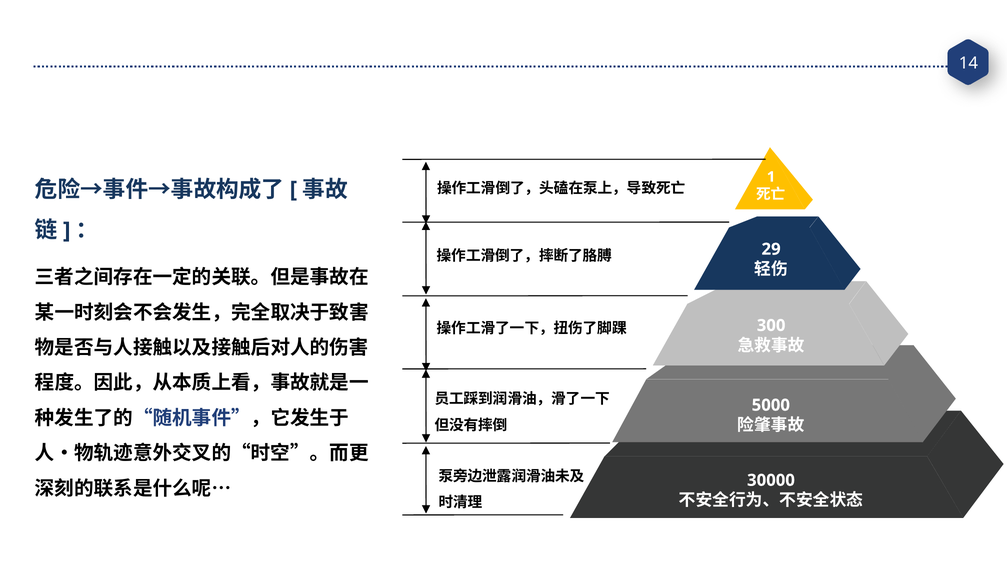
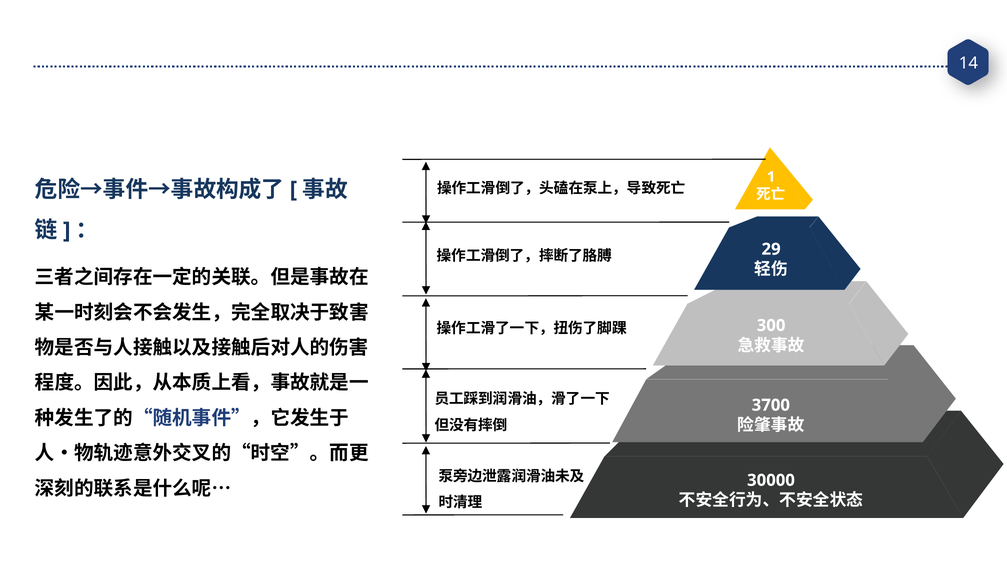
5000: 5000 -> 3700
